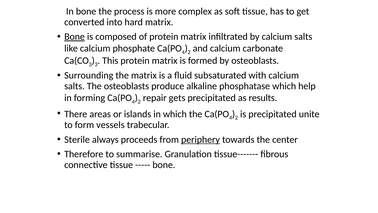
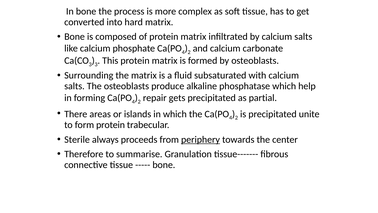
Bone at (75, 37) underline: present -> none
results: results -> partial
form vessels: vessels -> protein
